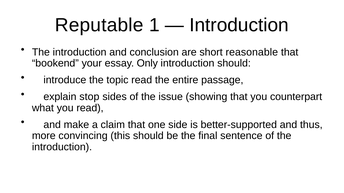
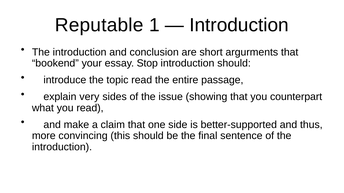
reasonable: reasonable -> argurments
Only: Only -> Stop
stop: stop -> very
